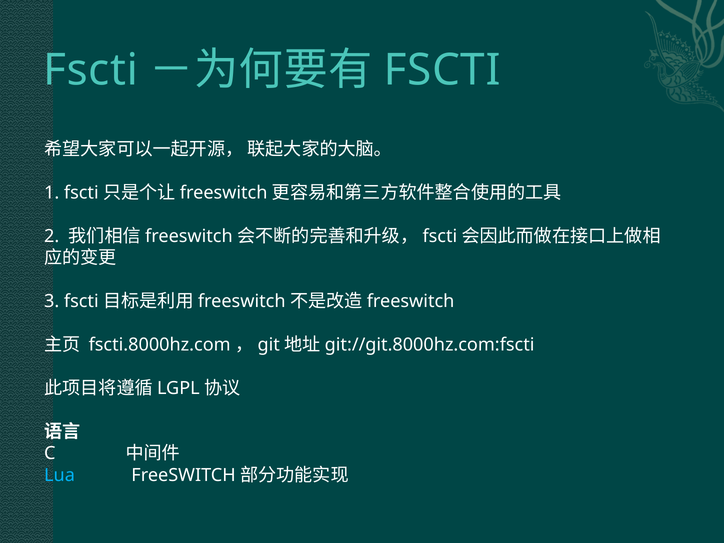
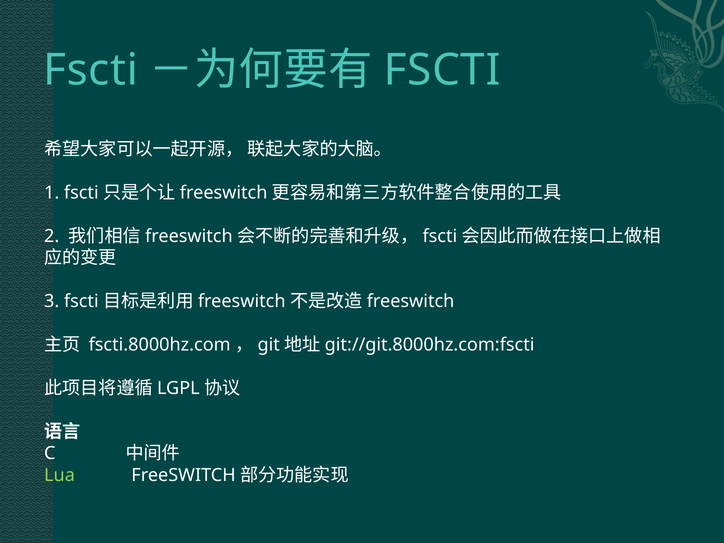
Lua colour: light blue -> light green
